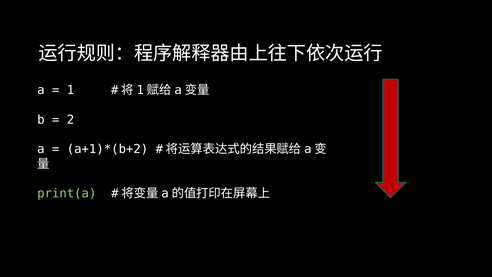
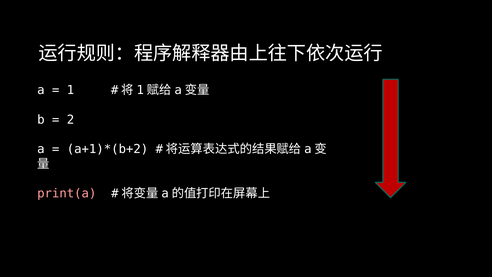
print(a colour: light green -> pink
